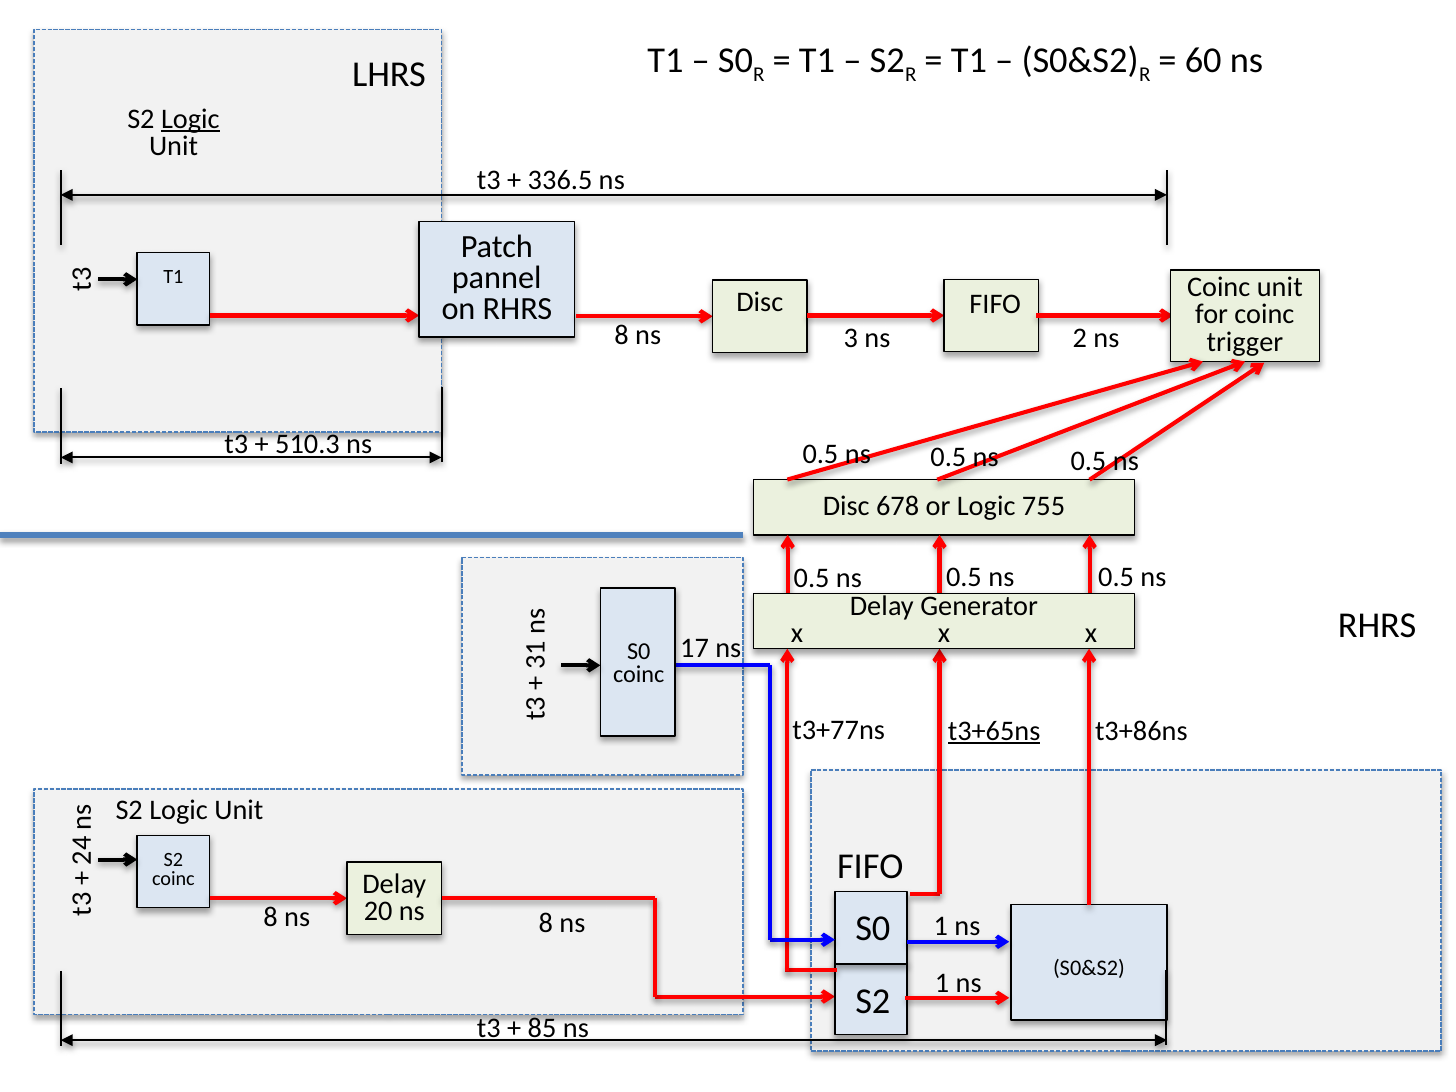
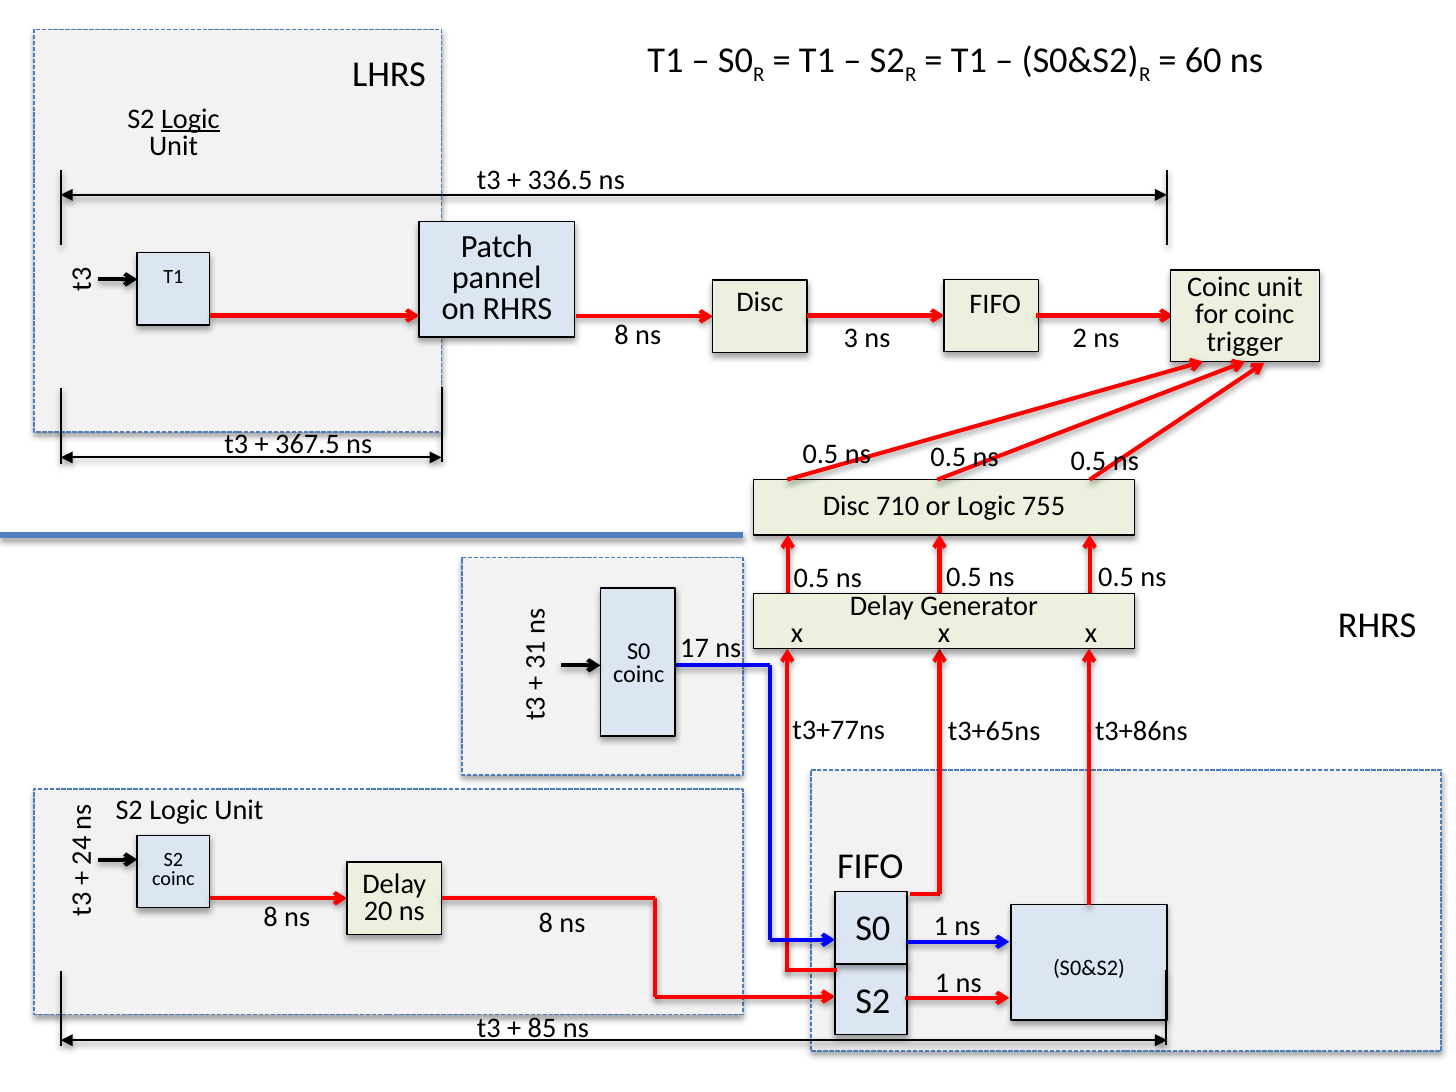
510.3: 510.3 -> 367.5
678: 678 -> 710
t3+65ns underline: present -> none
